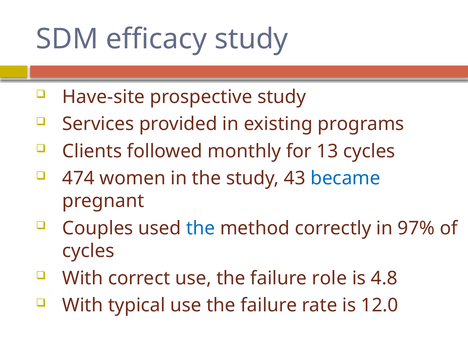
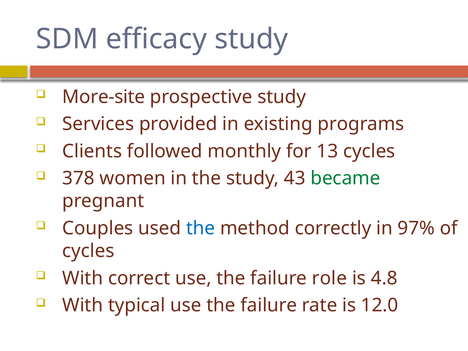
Have-site: Have-site -> More-site
474: 474 -> 378
became colour: blue -> green
